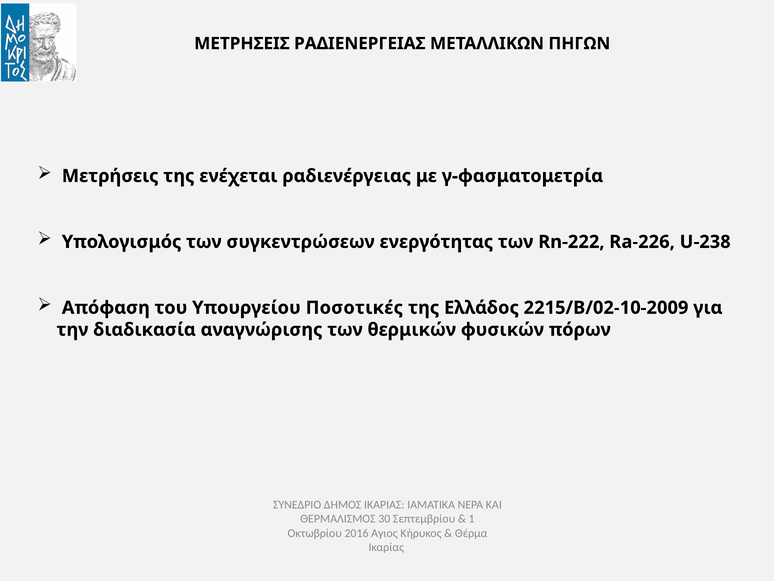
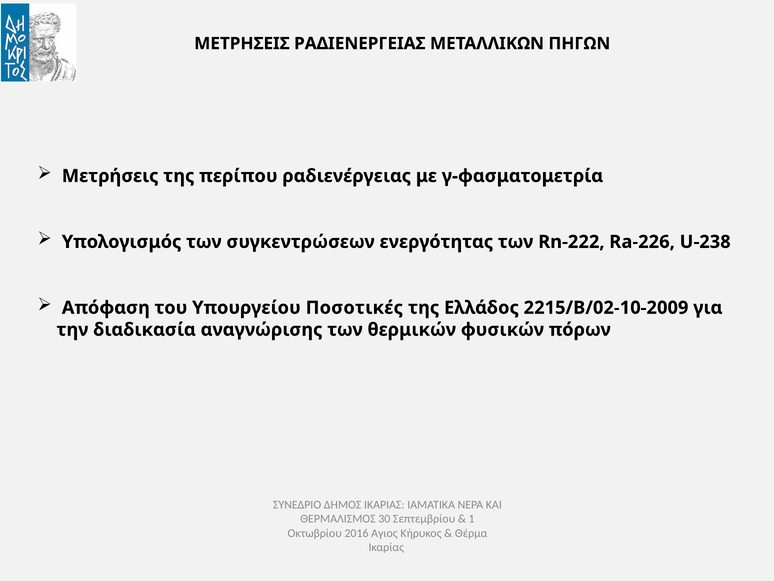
ενέχεται: ενέχεται -> περίπου
